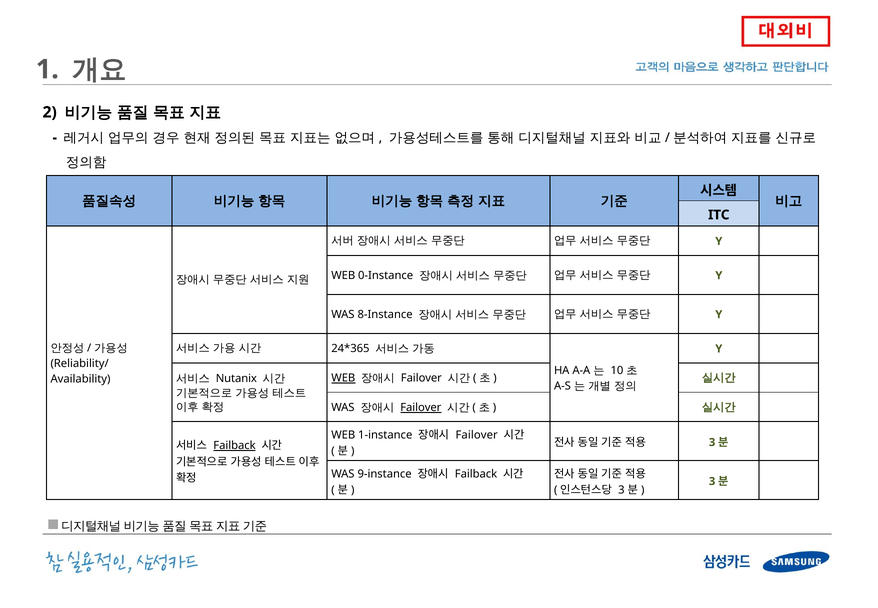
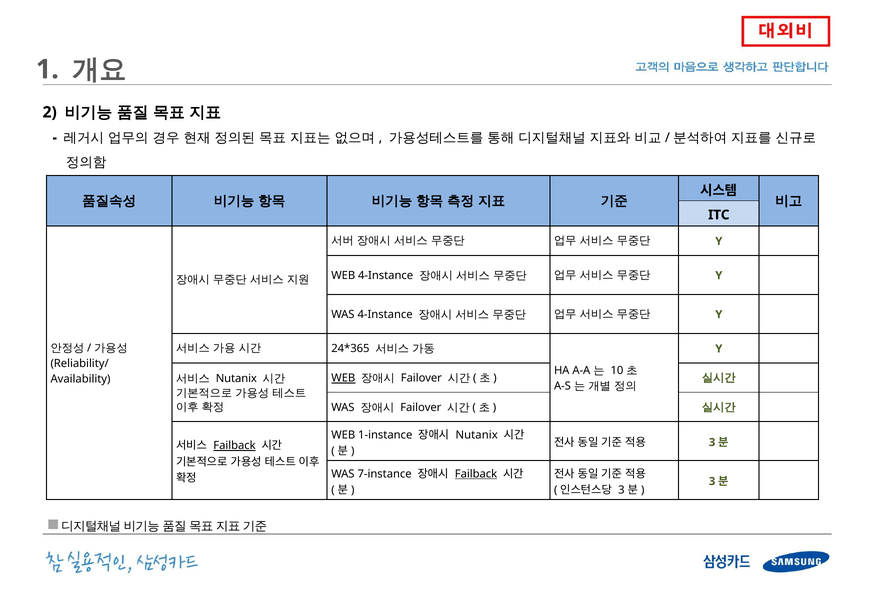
WEB 0-Instance: 0-Instance -> 4-Instance
WAS 8-Instance: 8-Instance -> 4-Instance
Failover at (421, 407) underline: present -> none
Failover at (477, 435): Failover -> Nutanix
9-instance: 9-instance -> 7-instance
Failback at (476, 474) underline: none -> present
